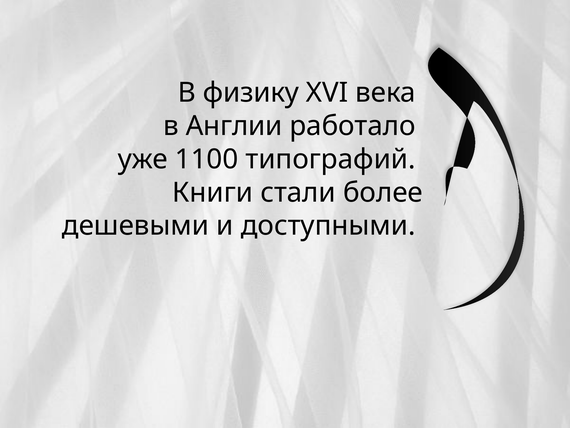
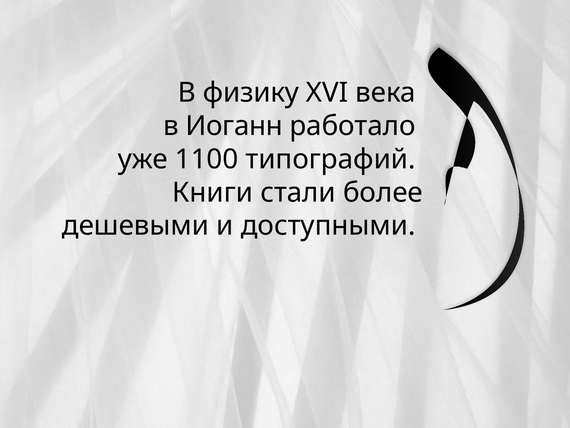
Англии: Англии -> Иоганн
